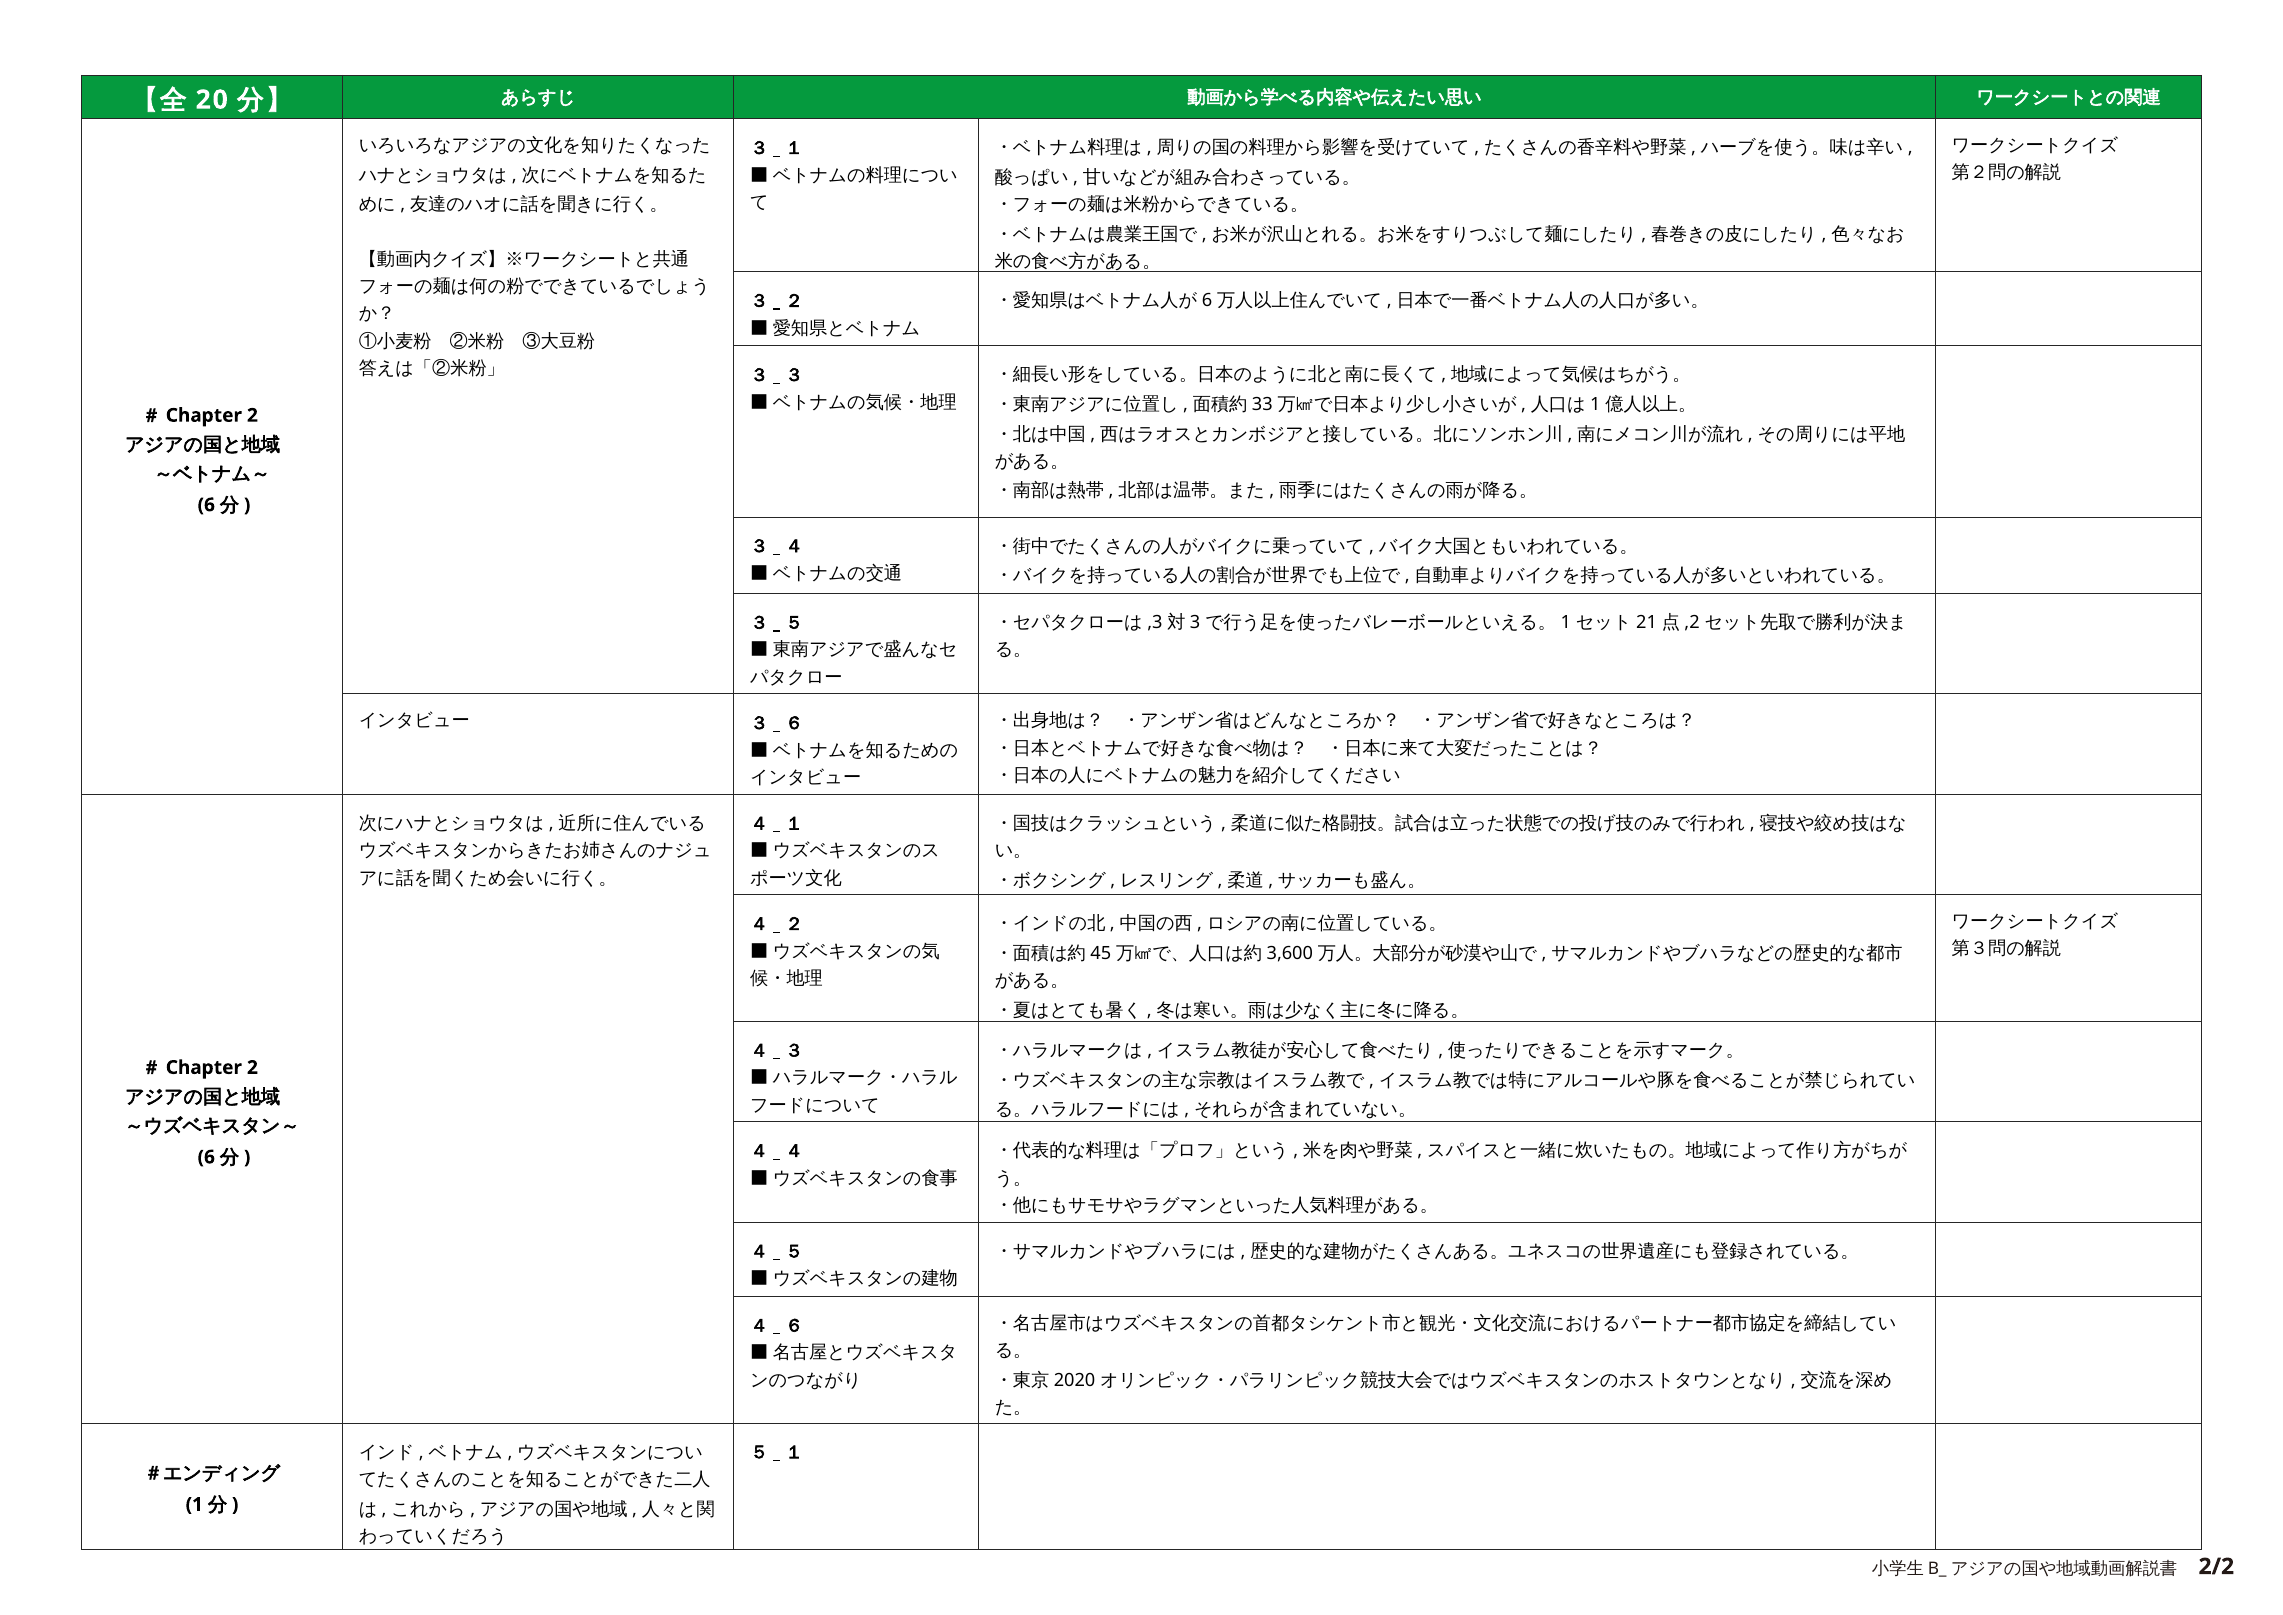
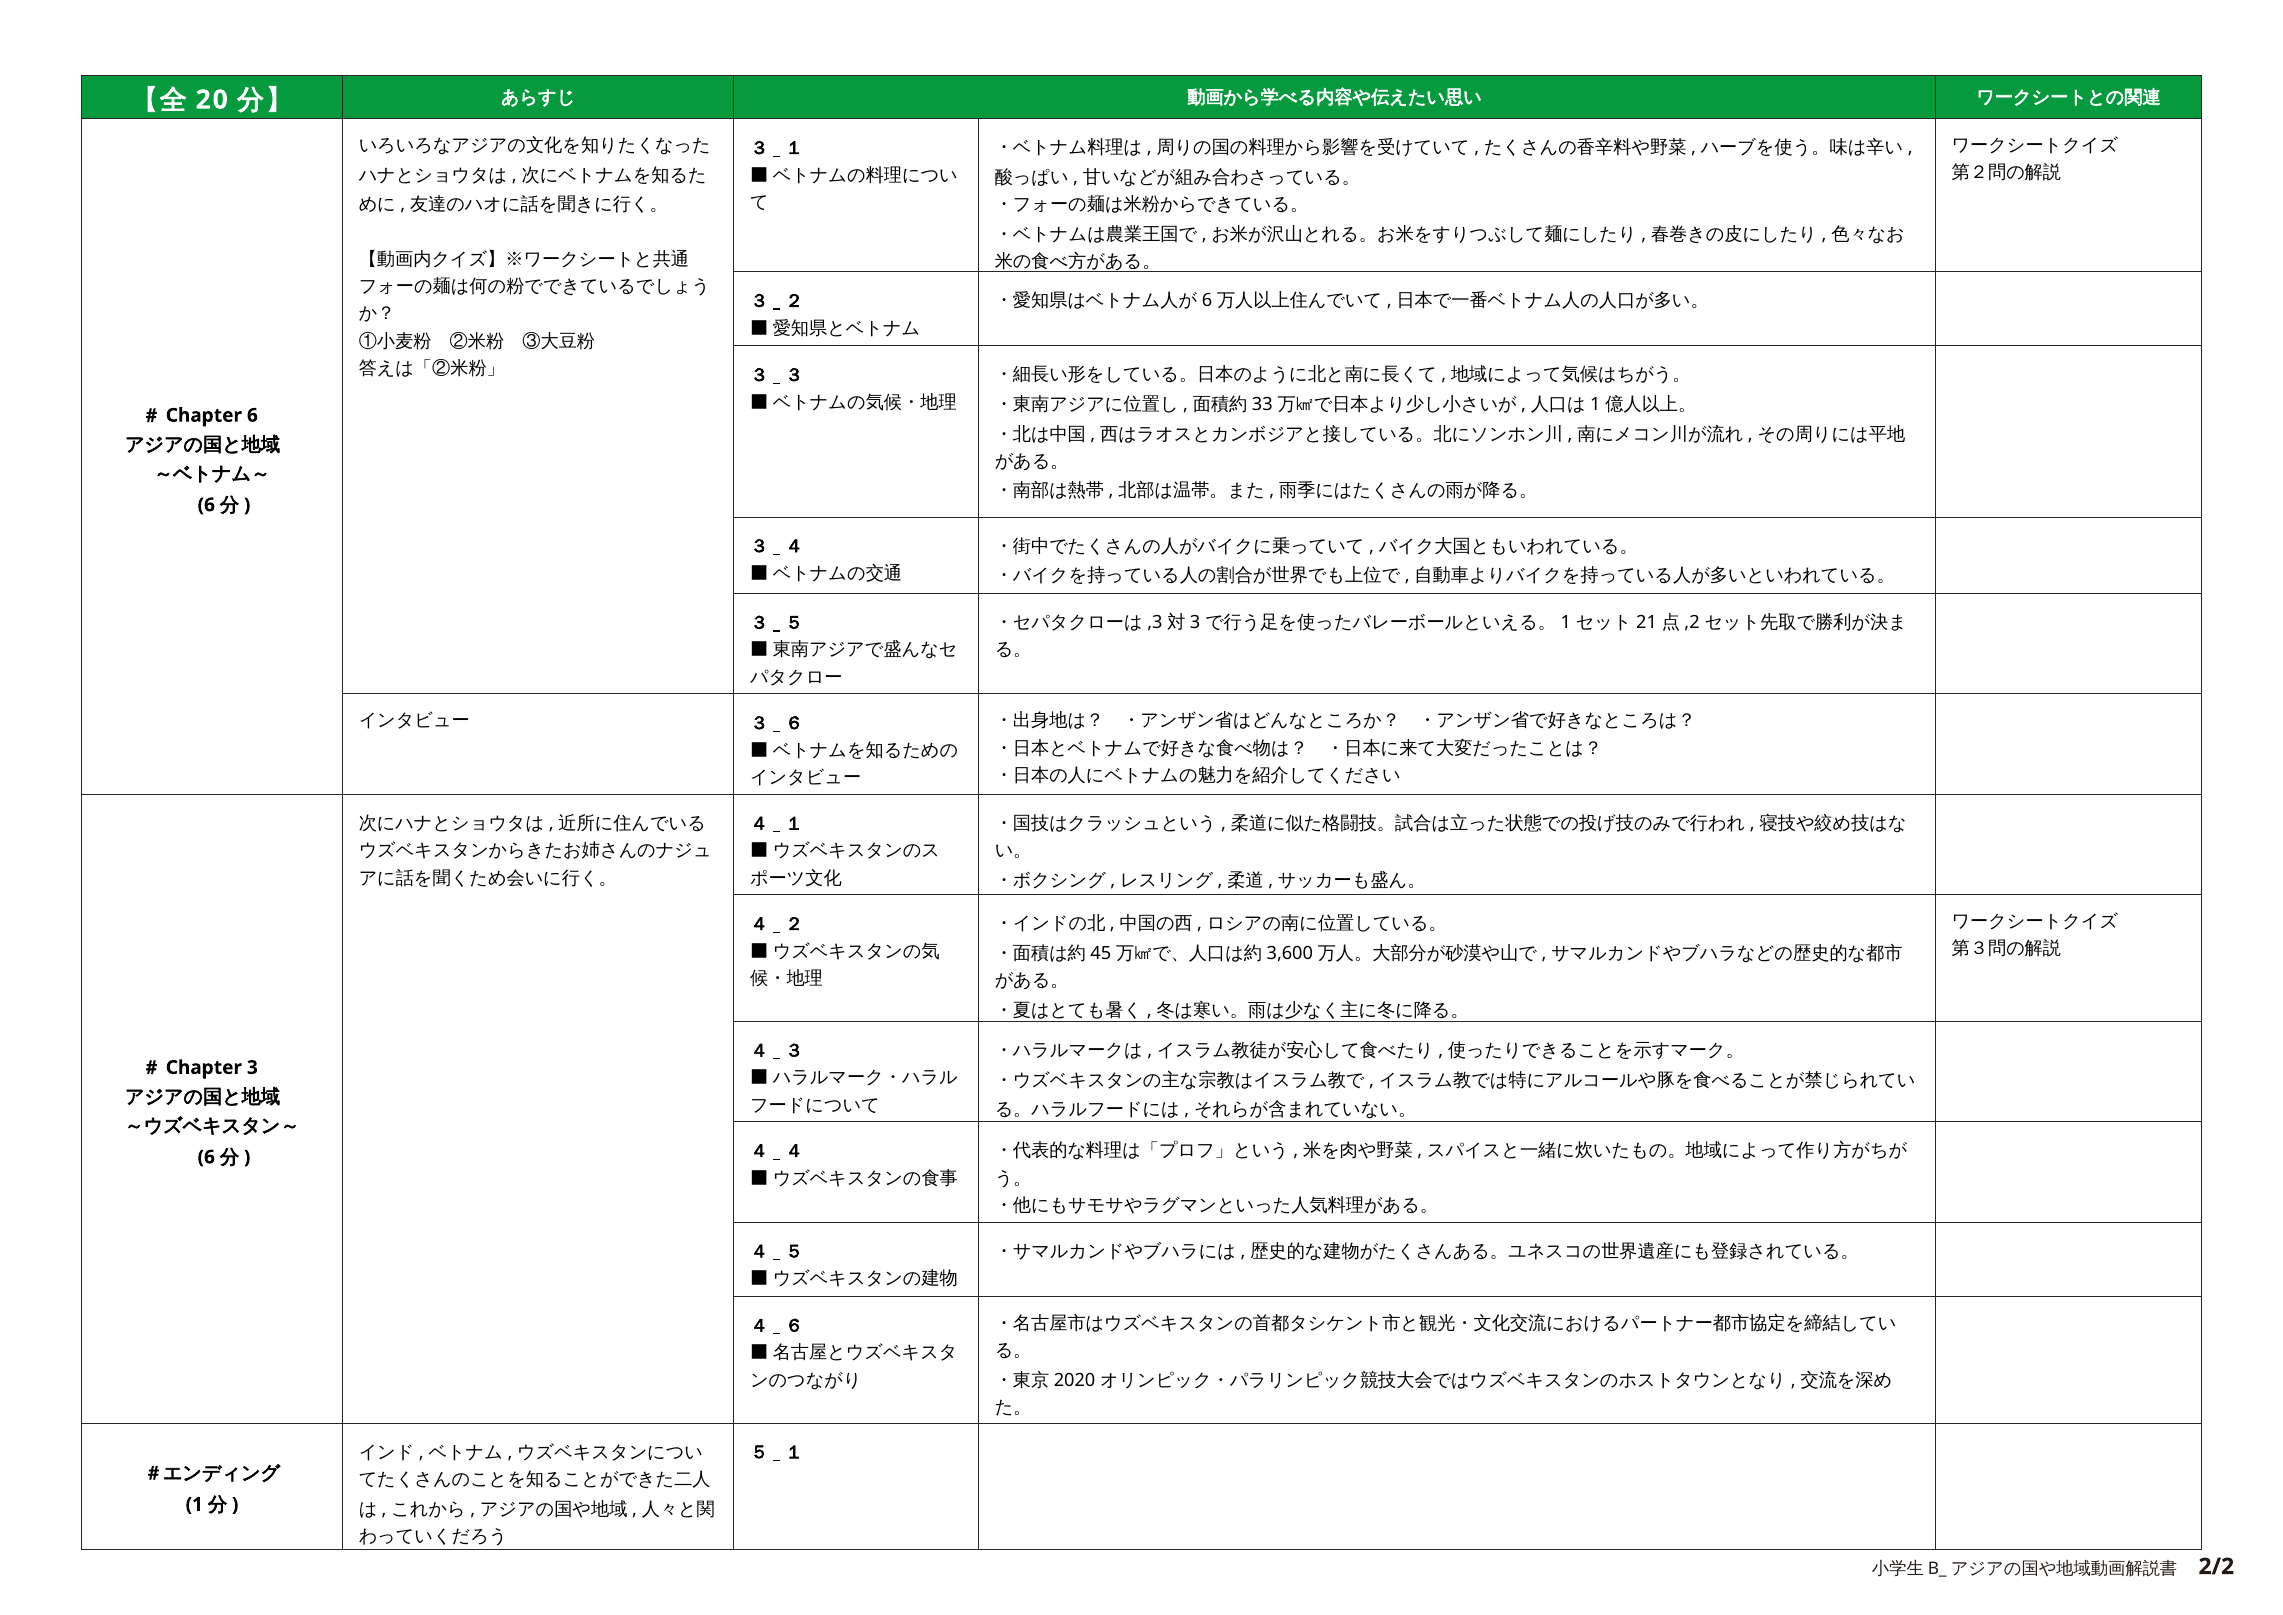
2 at (252, 415): 2 -> 6
2 at (252, 1067): 2 -> 3
